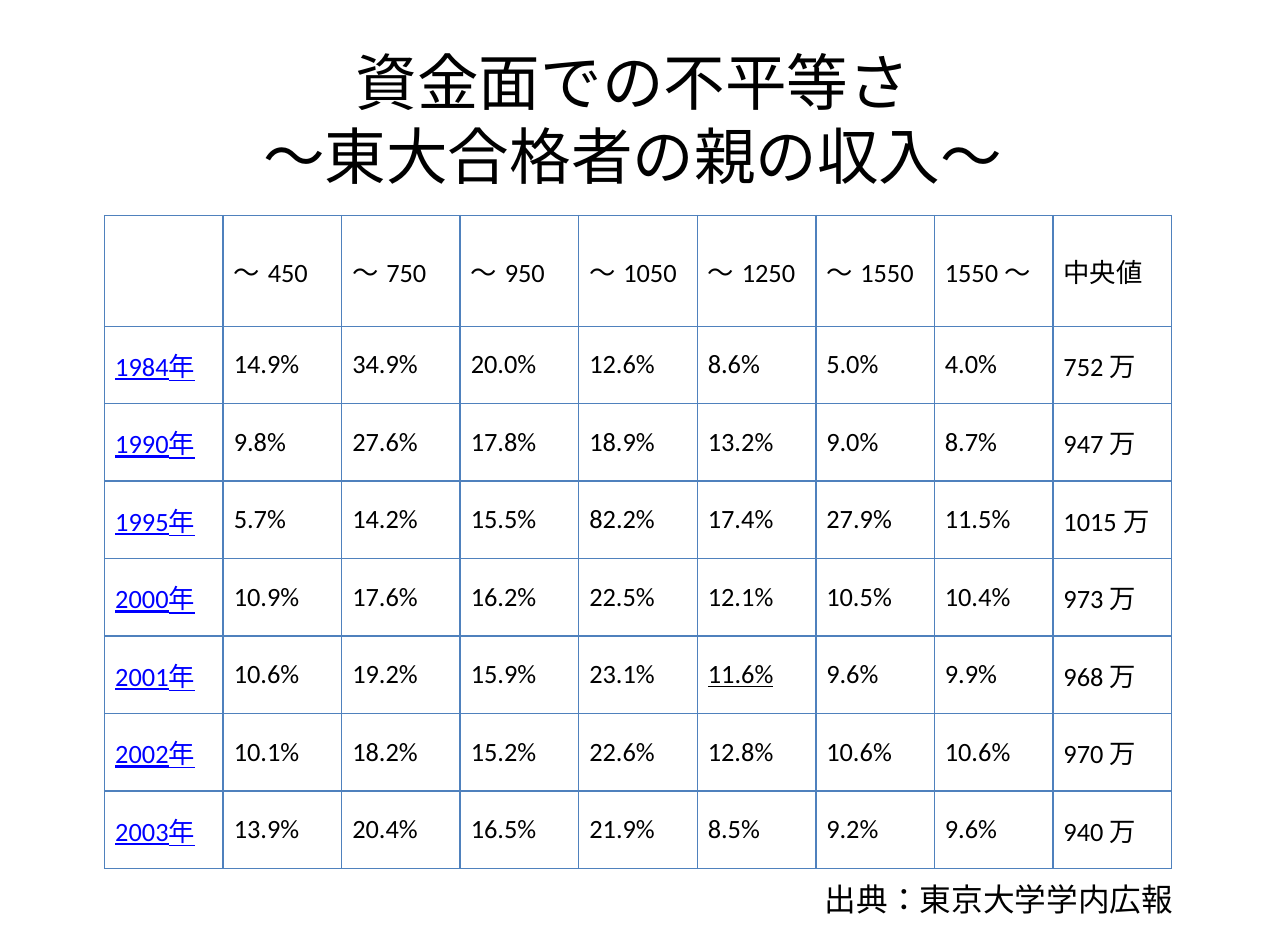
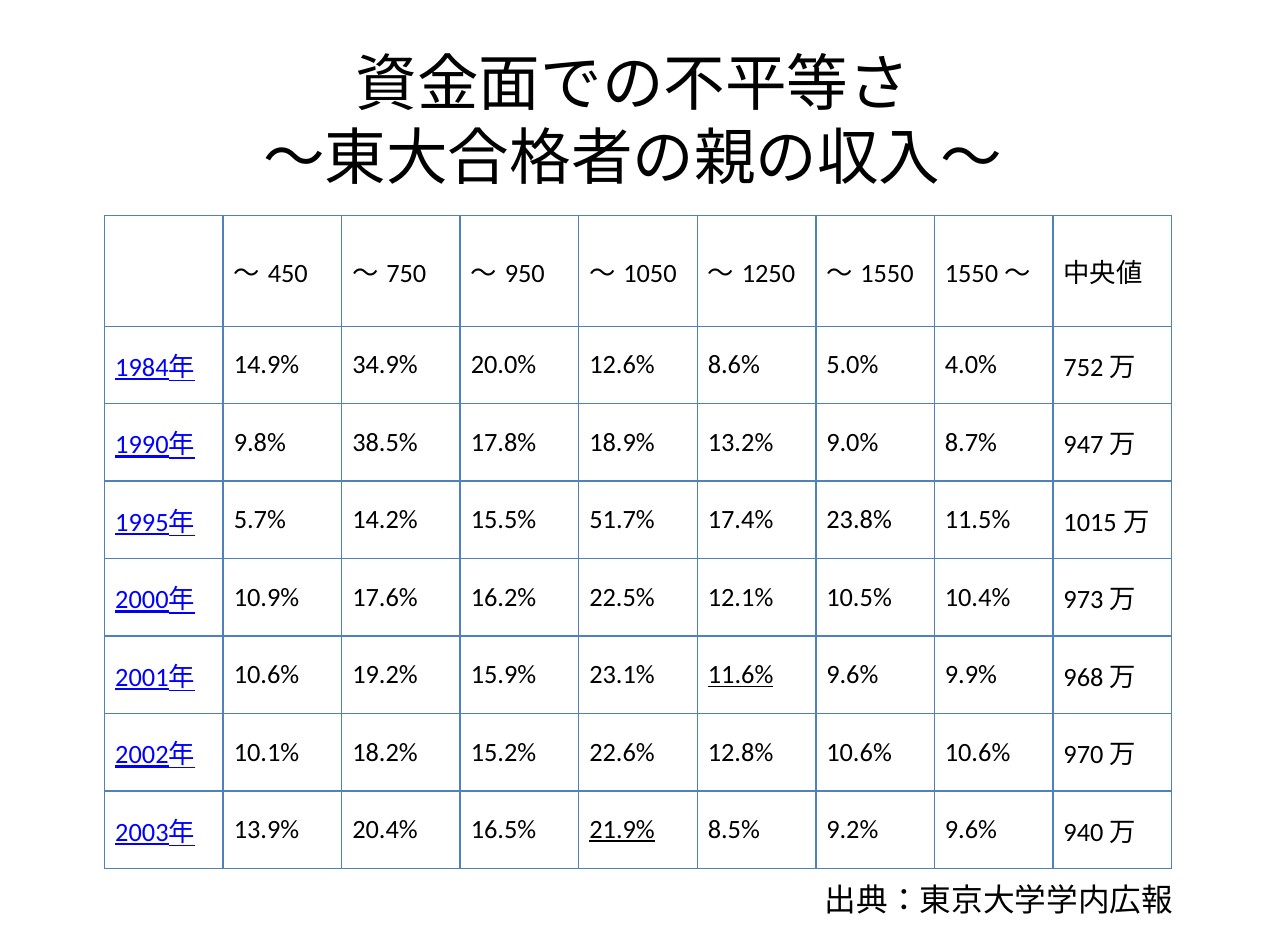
27.6%: 27.6% -> 38.5%
82.2%: 82.2% -> 51.7%
27.9%: 27.9% -> 23.8%
21.9% underline: none -> present
